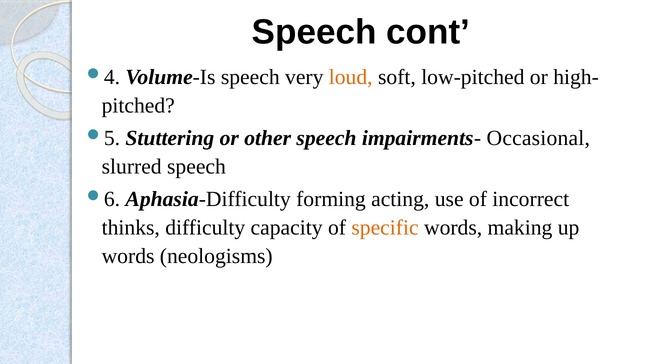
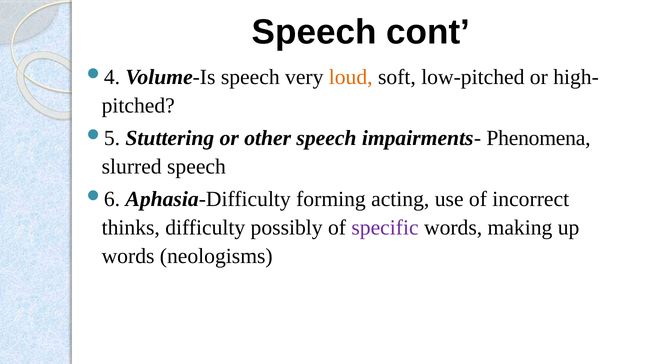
Occasional: Occasional -> Phenomena
capacity: capacity -> possibly
specific colour: orange -> purple
